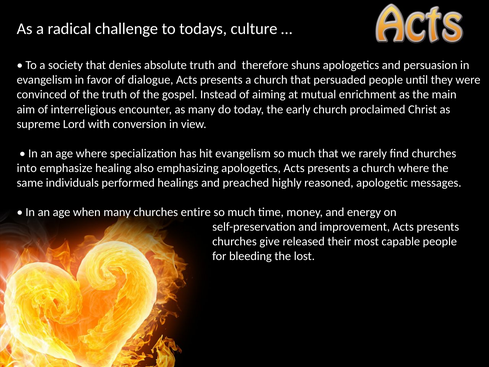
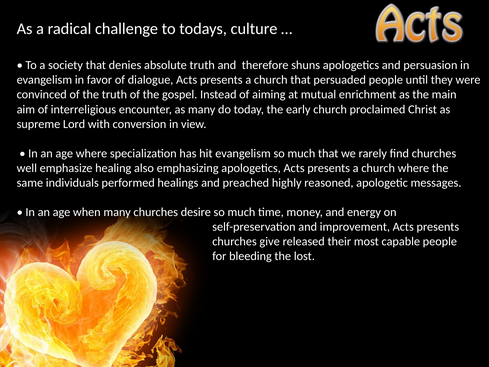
into: into -> well
entire: entire -> desire
